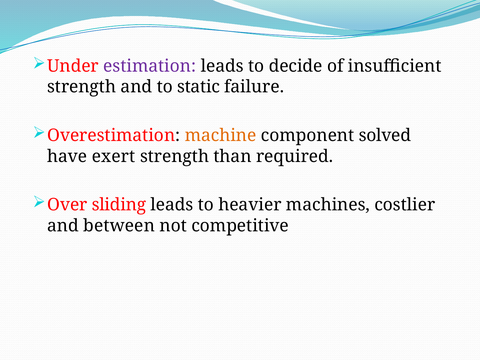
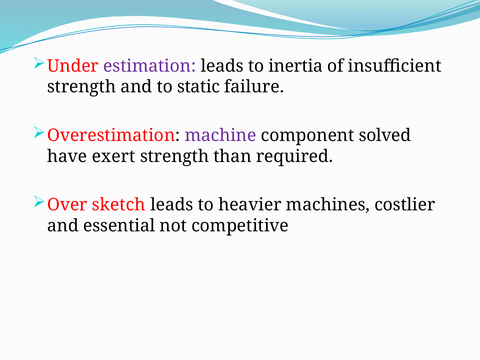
decide: decide -> inertia
machine colour: orange -> purple
sliding: sliding -> sketch
between: between -> essential
